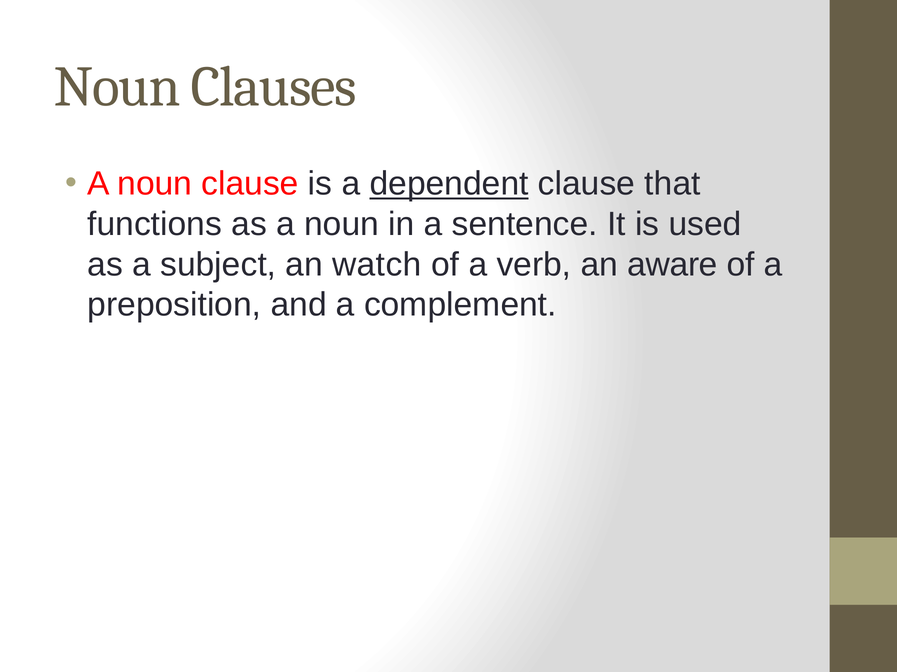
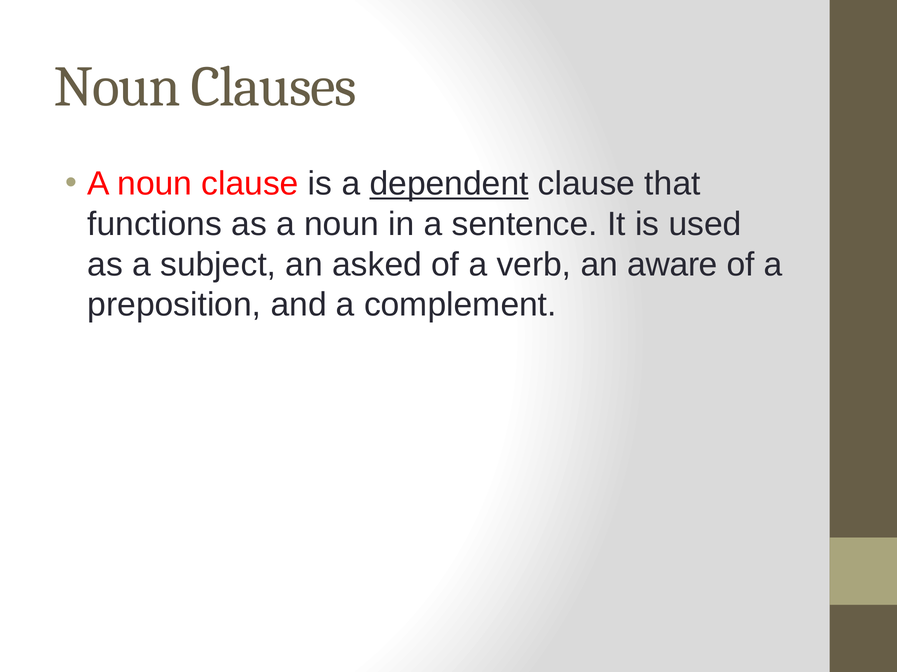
watch: watch -> asked
